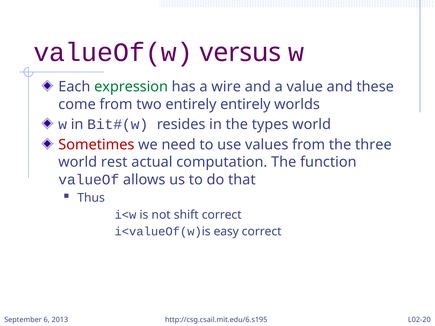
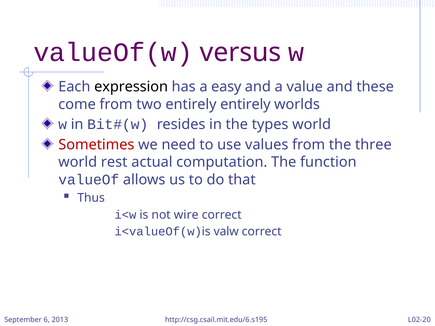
expression colour: green -> black
wire: wire -> easy
shift: shift -> wire
easy: easy -> valw
